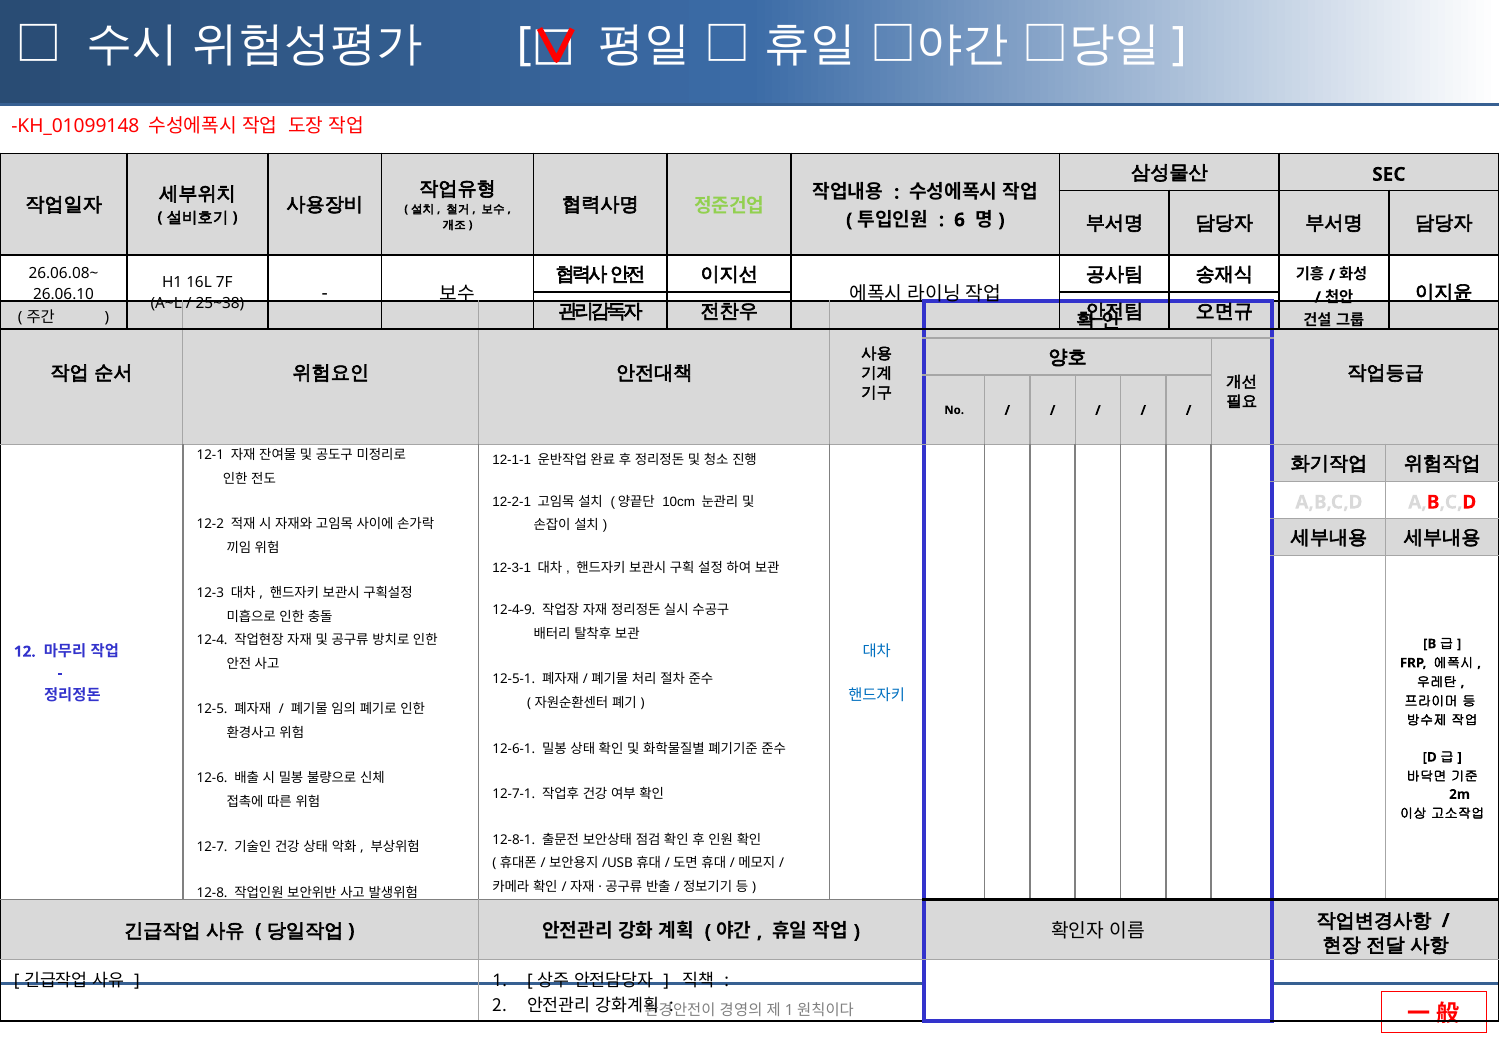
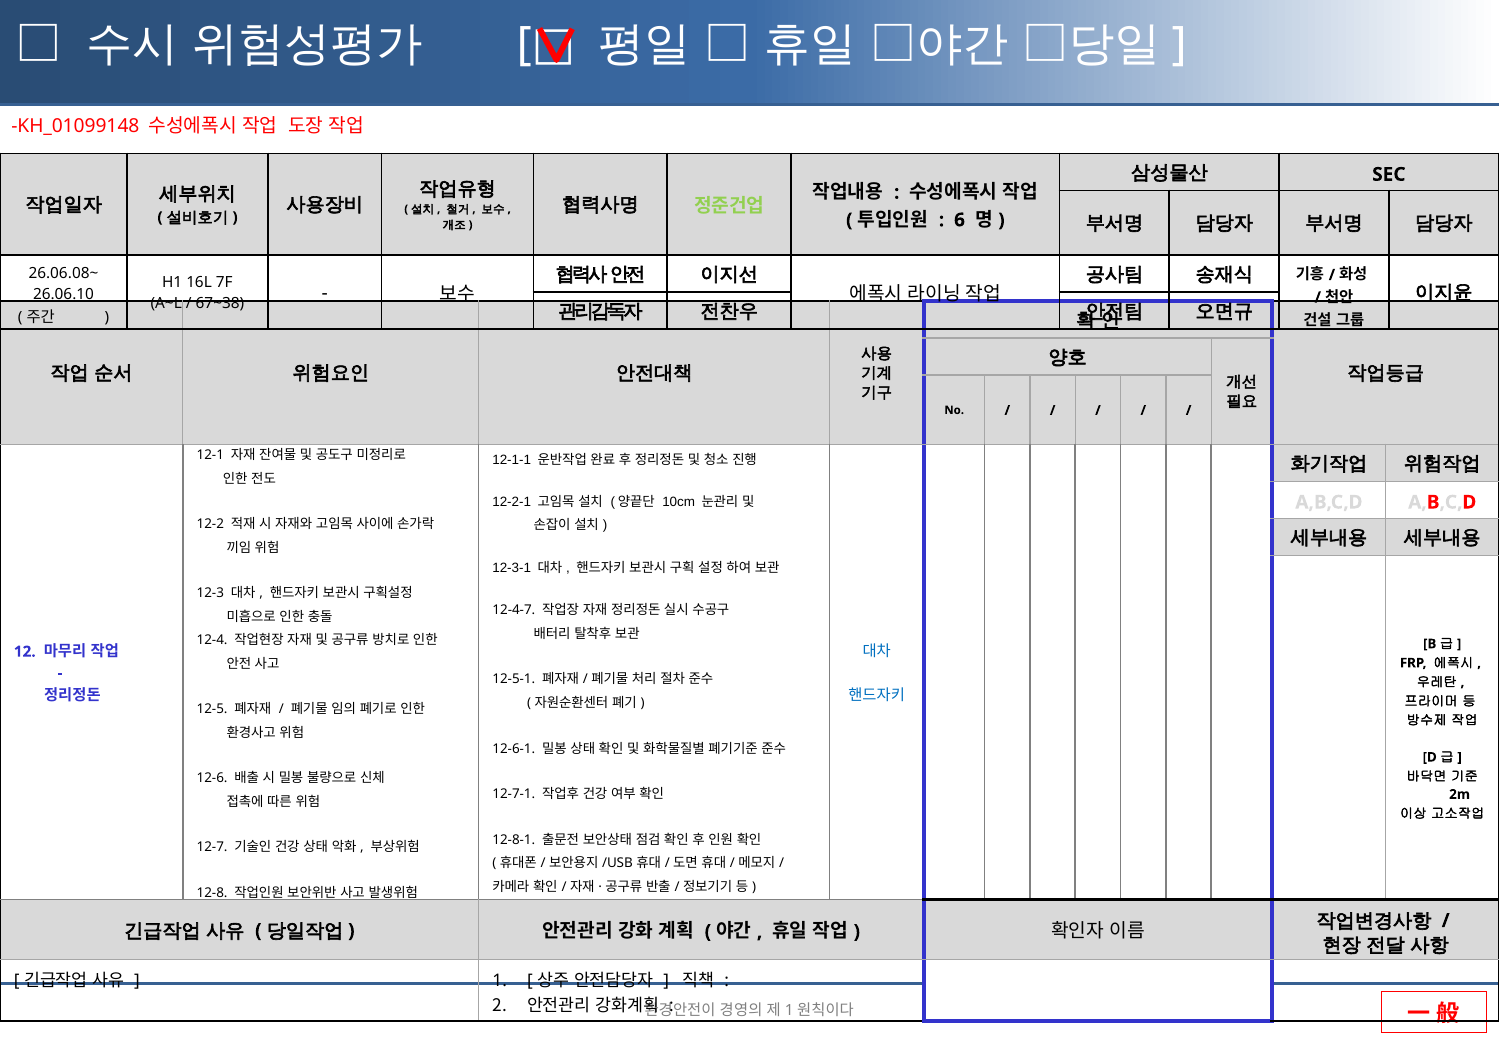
25~38: 25~38 -> 67~38
12-4-9: 12-4-9 -> 12-4-7
